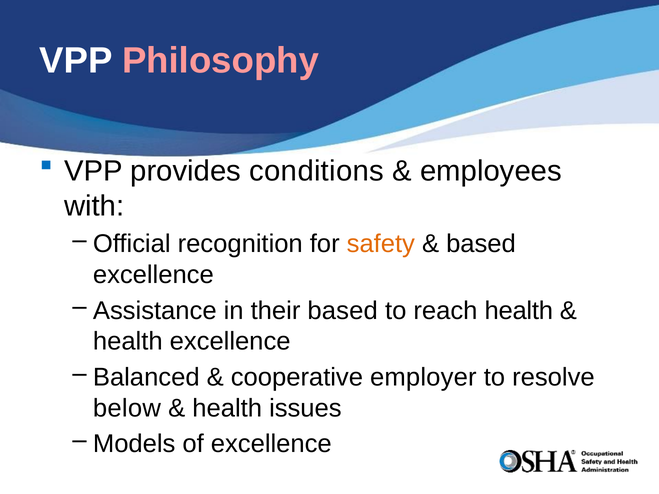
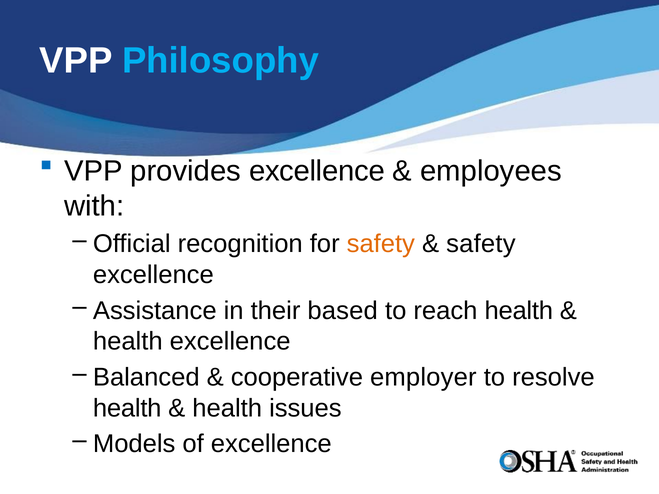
Philosophy colour: pink -> light blue
provides conditions: conditions -> excellence
based at (481, 244): based -> safety
below at (127, 408): below -> health
